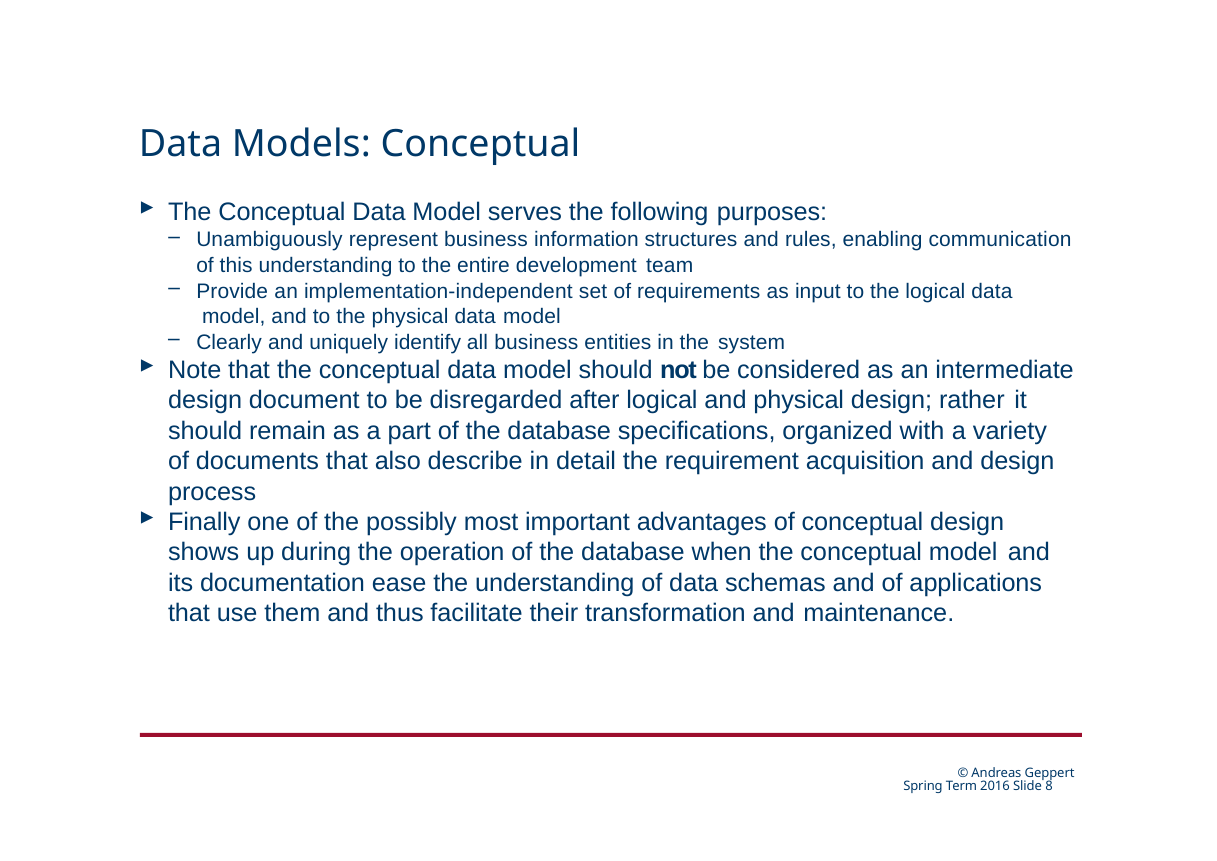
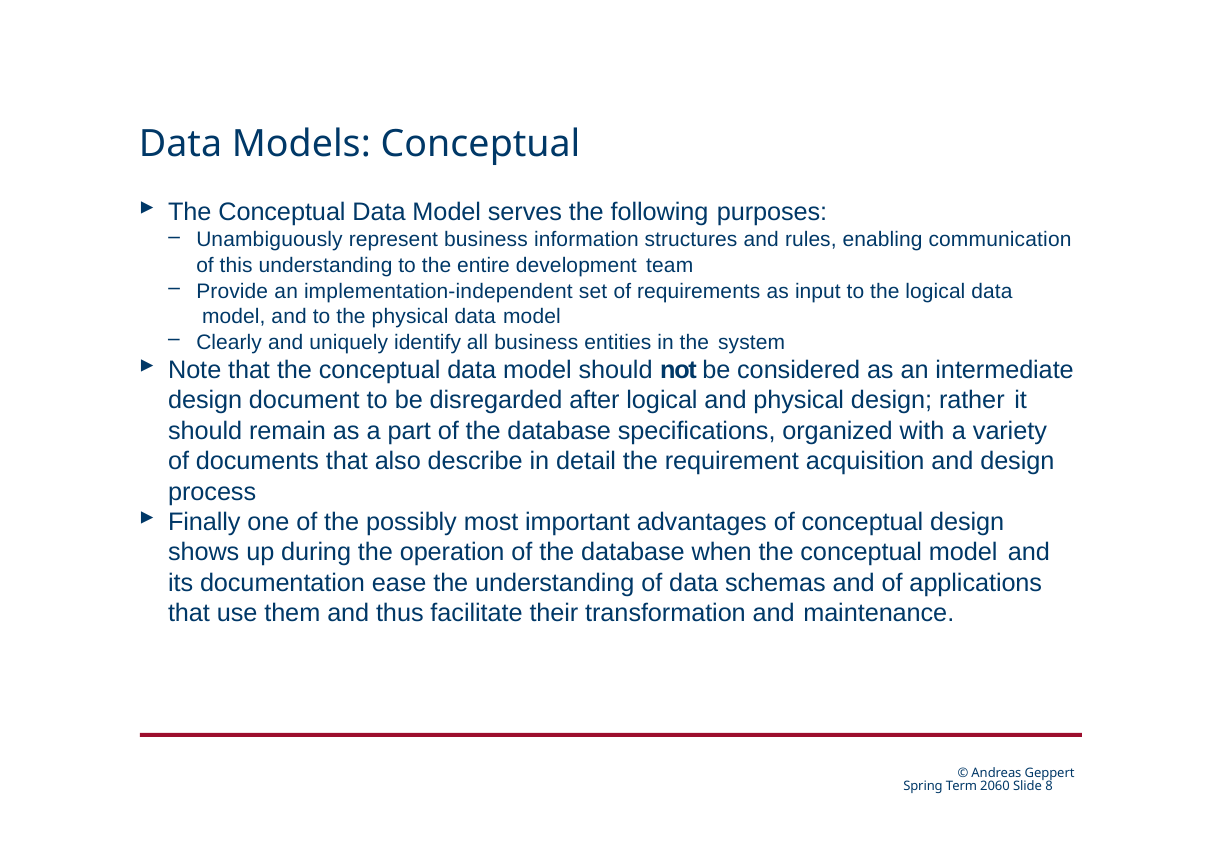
2016: 2016 -> 2060
